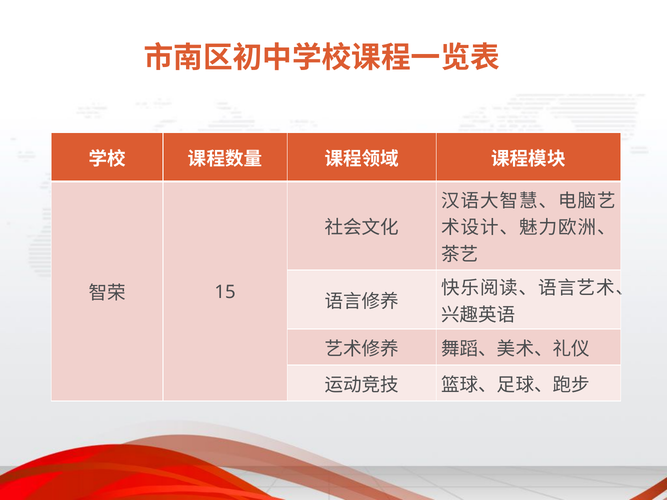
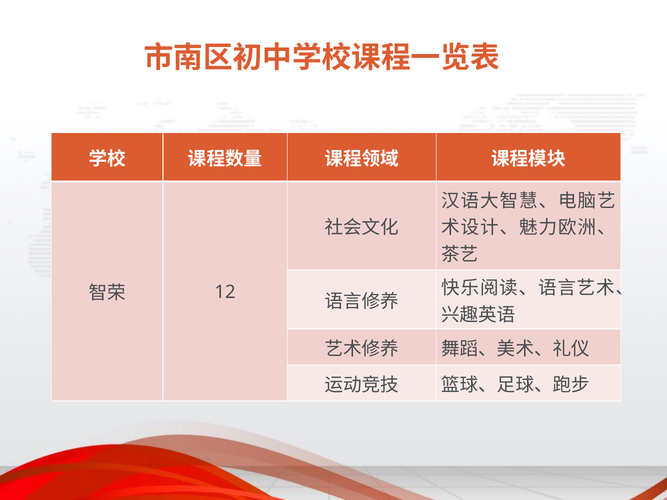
15: 15 -> 12
